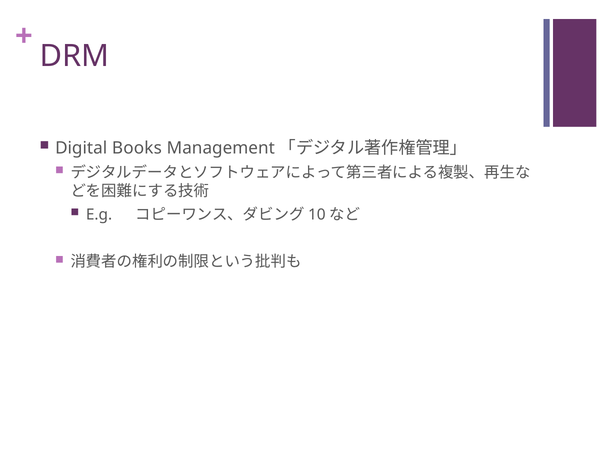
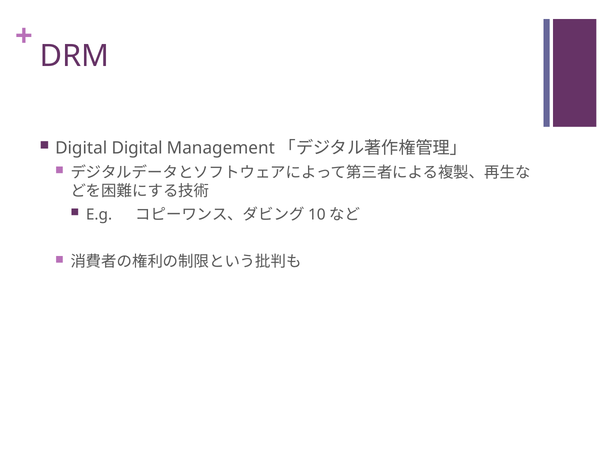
Digital Books: Books -> Digital
